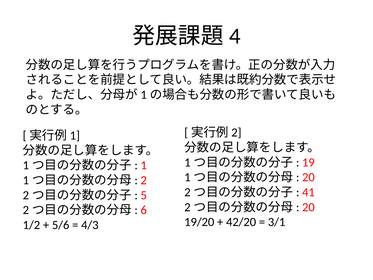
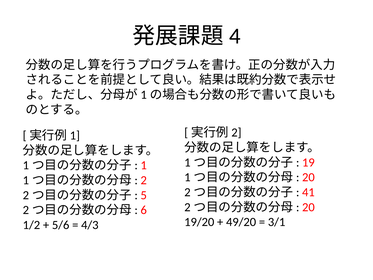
42/20: 42/20 -> 49/20
